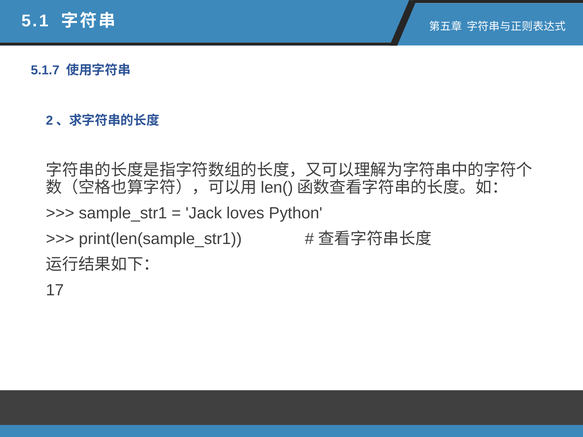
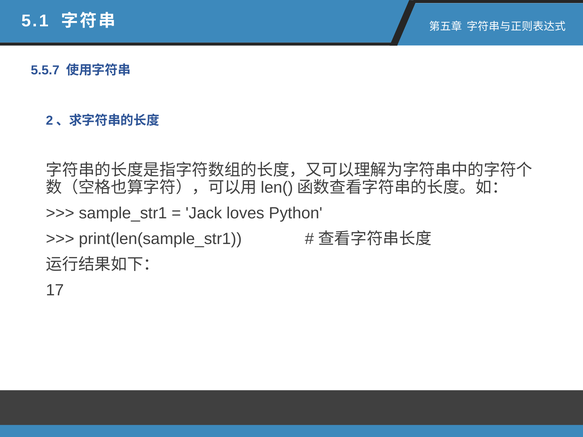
5.1.7: 5.1.7 -> 5.5.7
